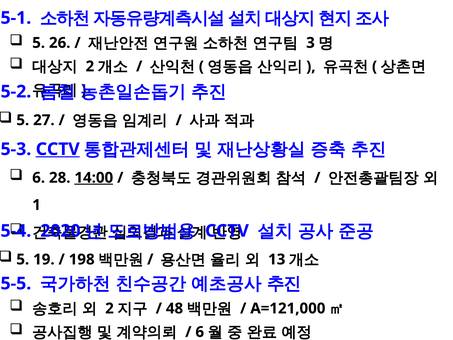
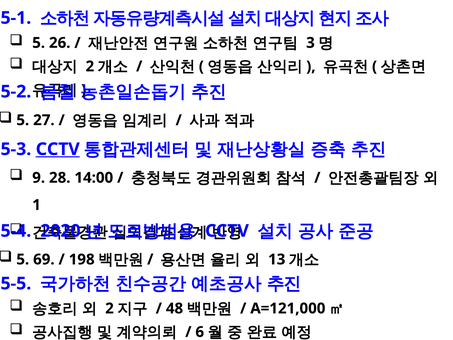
6 at (39, 178): 6 -> 9
14:00 underline: present -> none
19: 19 -> 69
